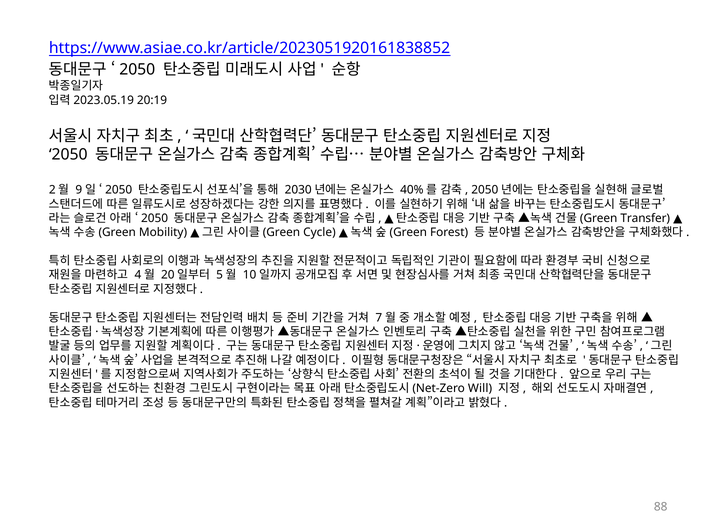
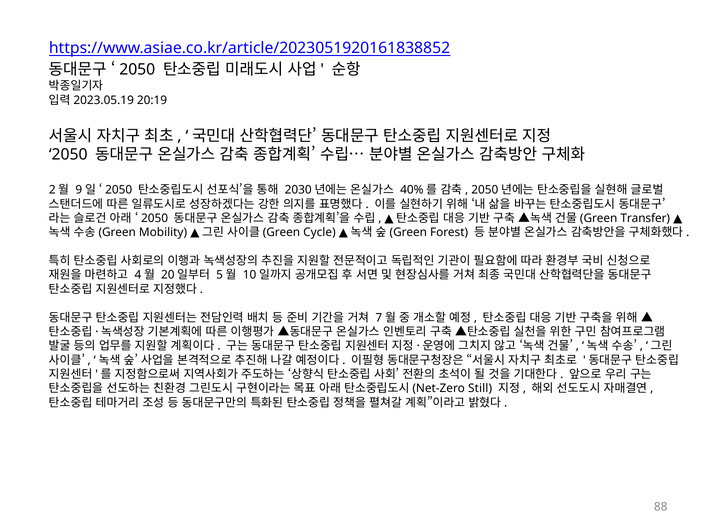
Will: Will -> Still
